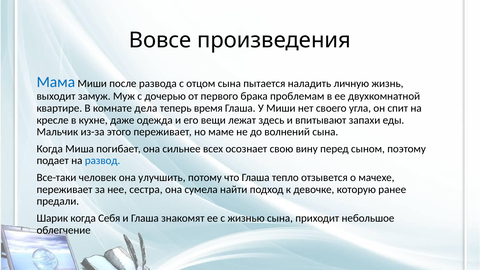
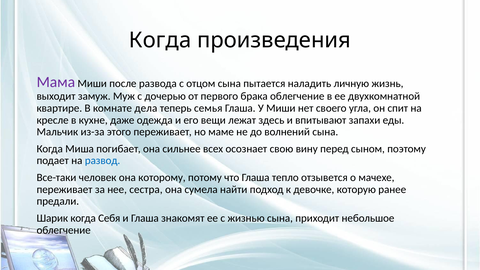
Вовсе at (160, 40): Вовсе -> Когда
Мама colour: blue -> purple
брака проблемам: проблемам -> облегчение
время: время -> семья
улучшить: улучшить -> которому
